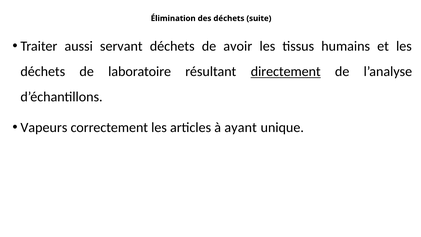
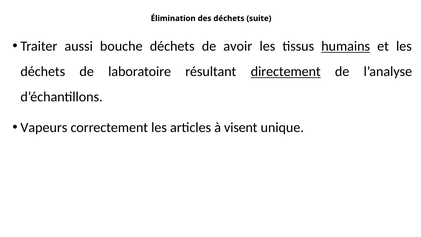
servant: servant -> bouche
humains underline: none -> present
ayant: ayant -> visent
